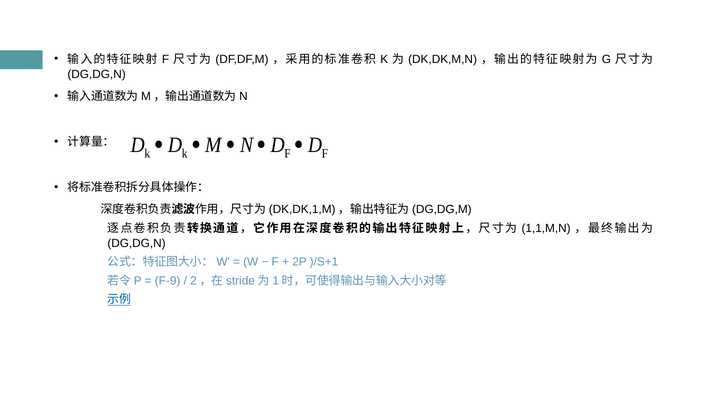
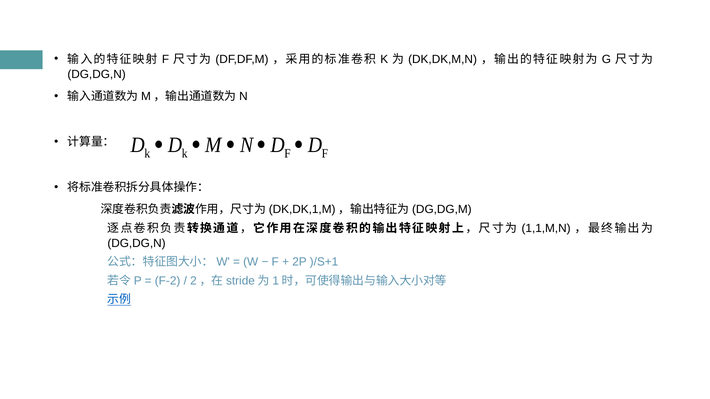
F-9: F-9 -> F-2
